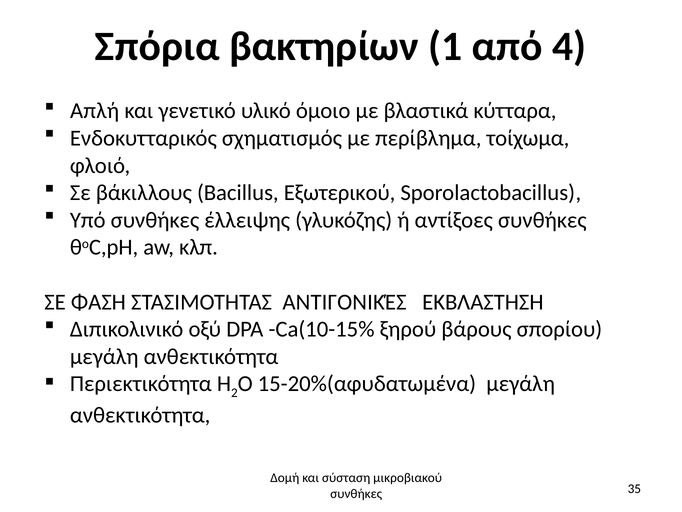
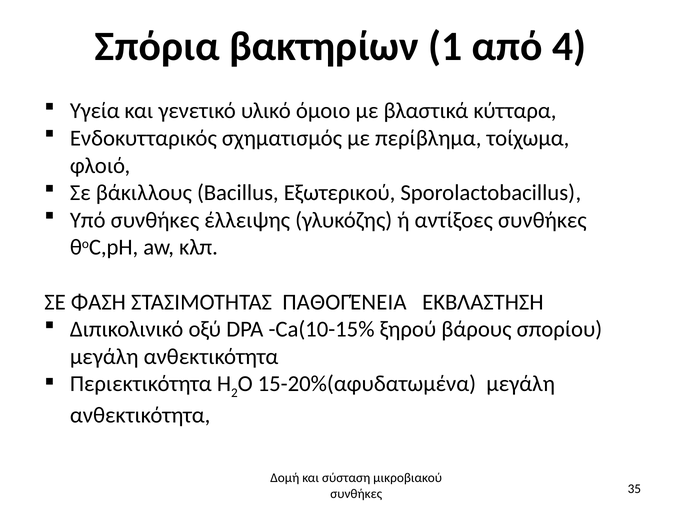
Απλή: Απλή -> Υγεία
ΑΝΤΙΓΟΝΙΚΈΣ: ΑΝΤΙΓΟΝΙΚΈΣ -> ΠΑΘΟΓΈΝΕΙΑ
